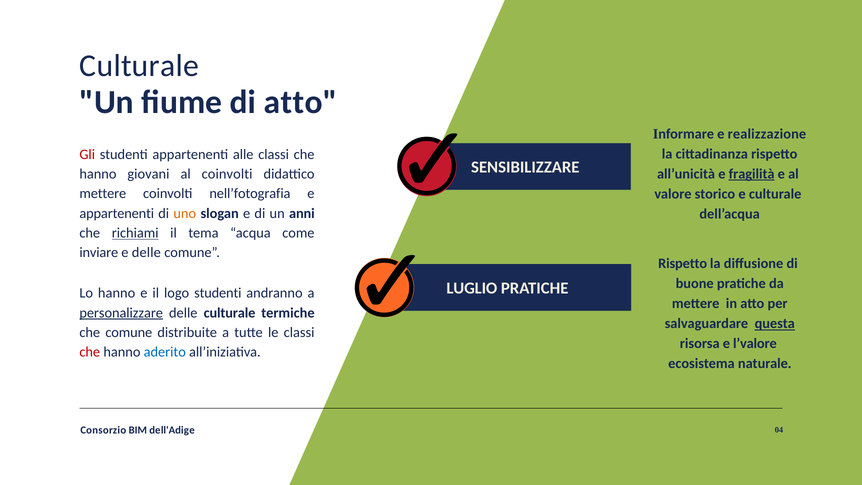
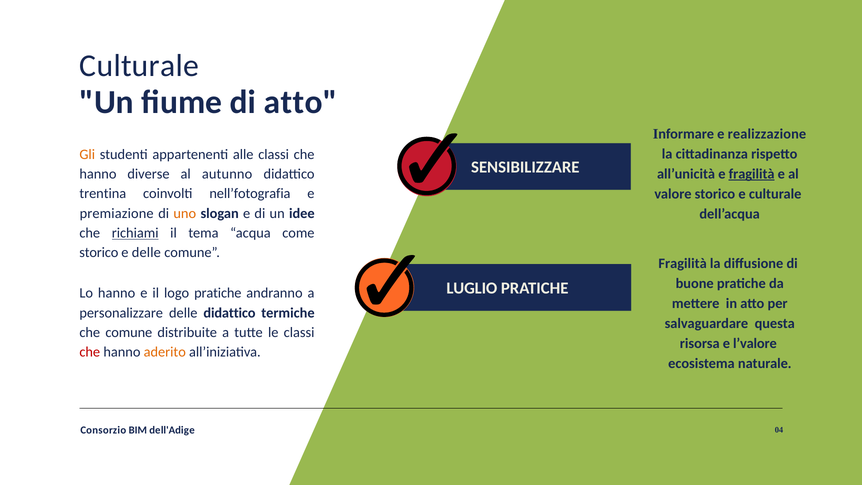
Gli colour: red -> orange
giovani: giovani -> diverse
al coinvolti: coinvolti -> autunno
mettere at (103, 194): mettere -> trentina
appartenenti at (117, 213): appartenenti -> premiazione
anni: anni -> idee
inviare at (99, 253): inviare -> storico
Rispetto at (683, 264): Rispetto -> Fragilità
logo studenti: studenti -> pratiche
personalizzare underline: present -> none
delle culturale: culturale -> didattico
questa underline: present -> none
aderito colour: blue -> orange
